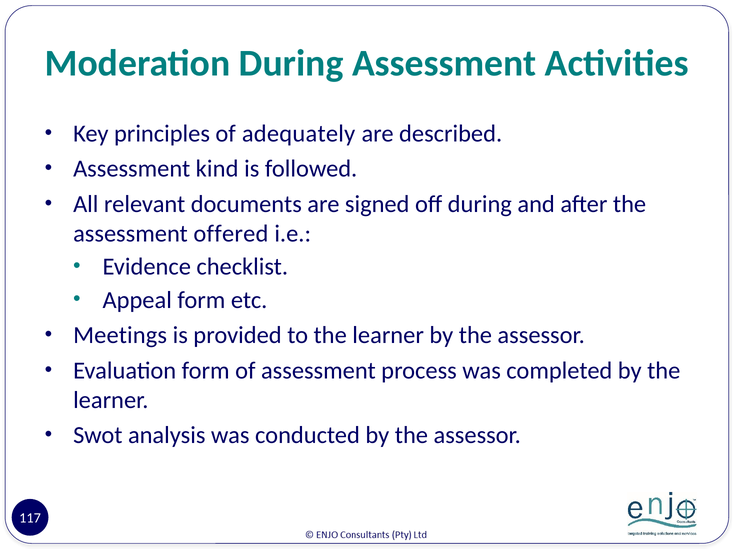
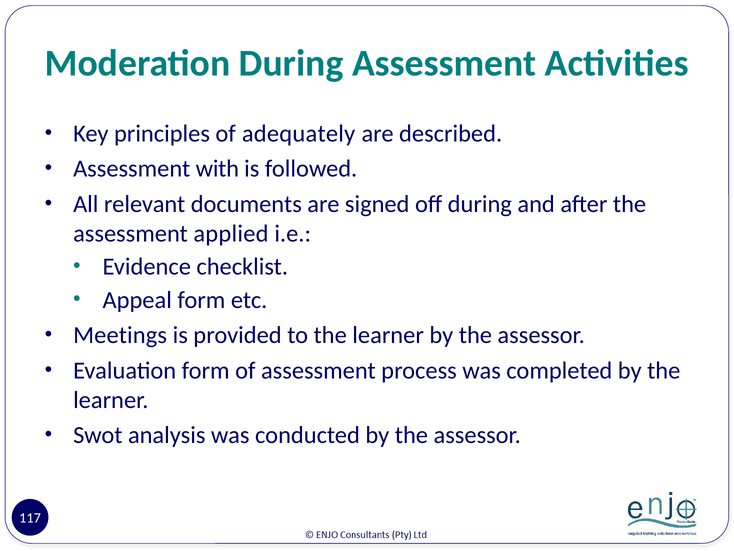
kind: kind -> with
offered: offered -> applied
